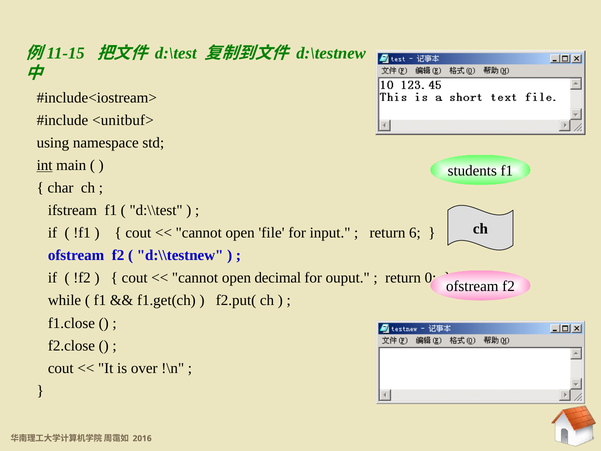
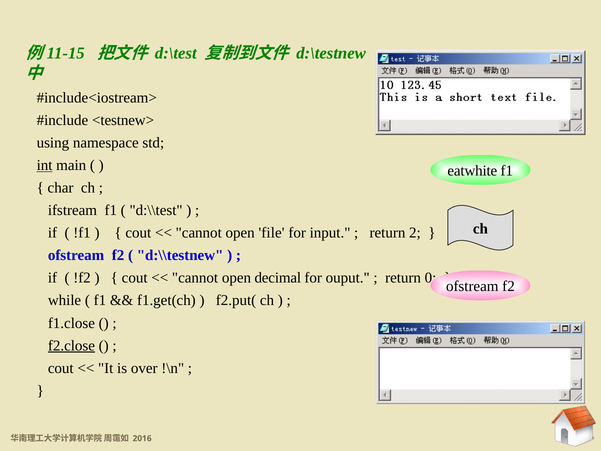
<unitbuf>: <unitbuf> -> <testnew>
students: students -> eatwhite
6: 6 -> 2
f2.close underline: none -> present
